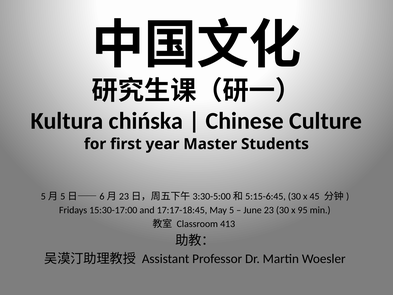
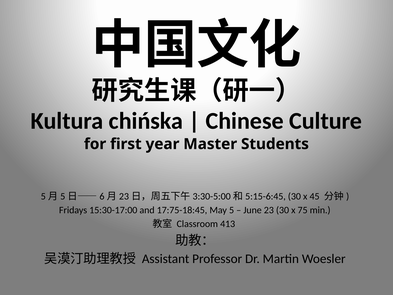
17:17-18:45: 17:17-18:45 -> 17:75-18:45
95: 95 -> 75
